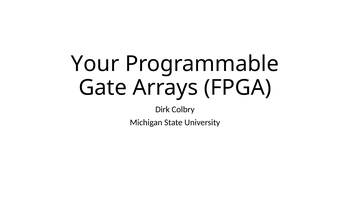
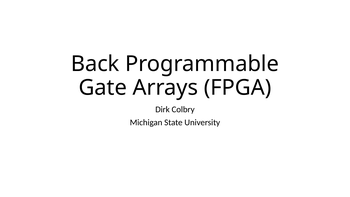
Your: Your -> Back
